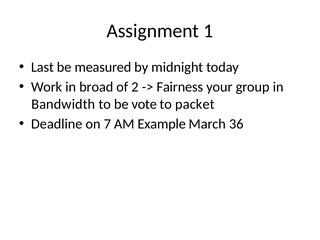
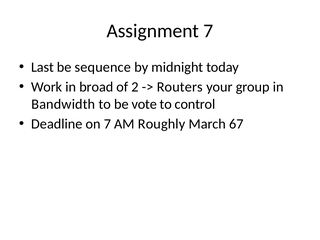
Assignment 1: 1 -> 7
measured: measured -> sequence
Fairness: Fairness -> Routers
packet: packet -> control
Example: Example -> Roughly
36: 36 -> 67
